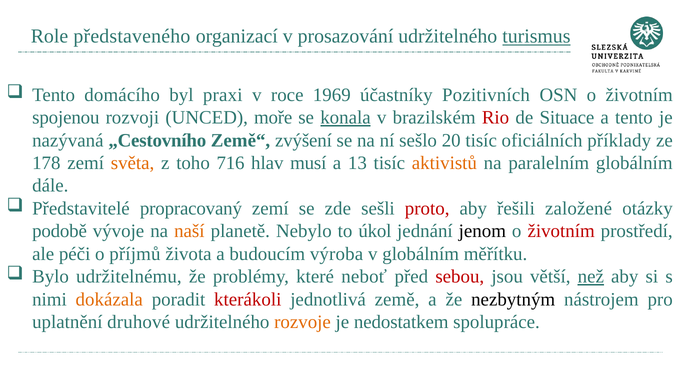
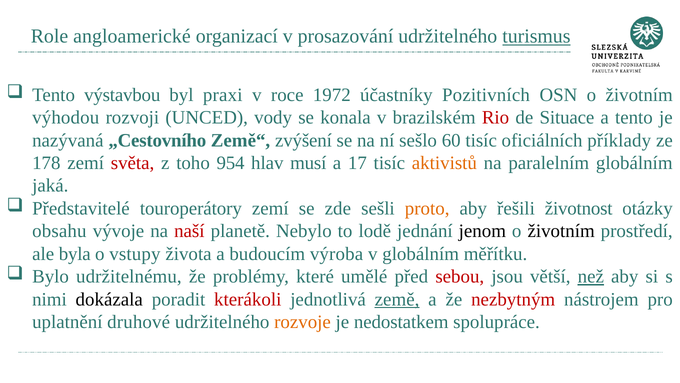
představeného: představeného -> angloamerické
domácího: domácího -> výstavbou
1969: 1969 -> 1972
spojenou: spojenou -> výhodou
moře: moře -> vody
konala underline: present -> none
20: 20 -> 60
světa colour: orange -> red
716: 716 -> 954
13: 13 -> 17
dále: dále -> jaká
propracovaný: propracovaný -> touroperátory
proto colour: red -> orange
založené: založené -> životnost
podobě: podobě -> obsahu
naší colour: orange -> red
úkol: úkol -> lodě
životním at (561, 231) colour: red -> black
péči: péči -> byla
příjmů: příjmů -> vstupy
neboť: neboť -> umělé
dokázala colour: orange -> black
země underline: none -> present
nezbytným colour: black -> red
